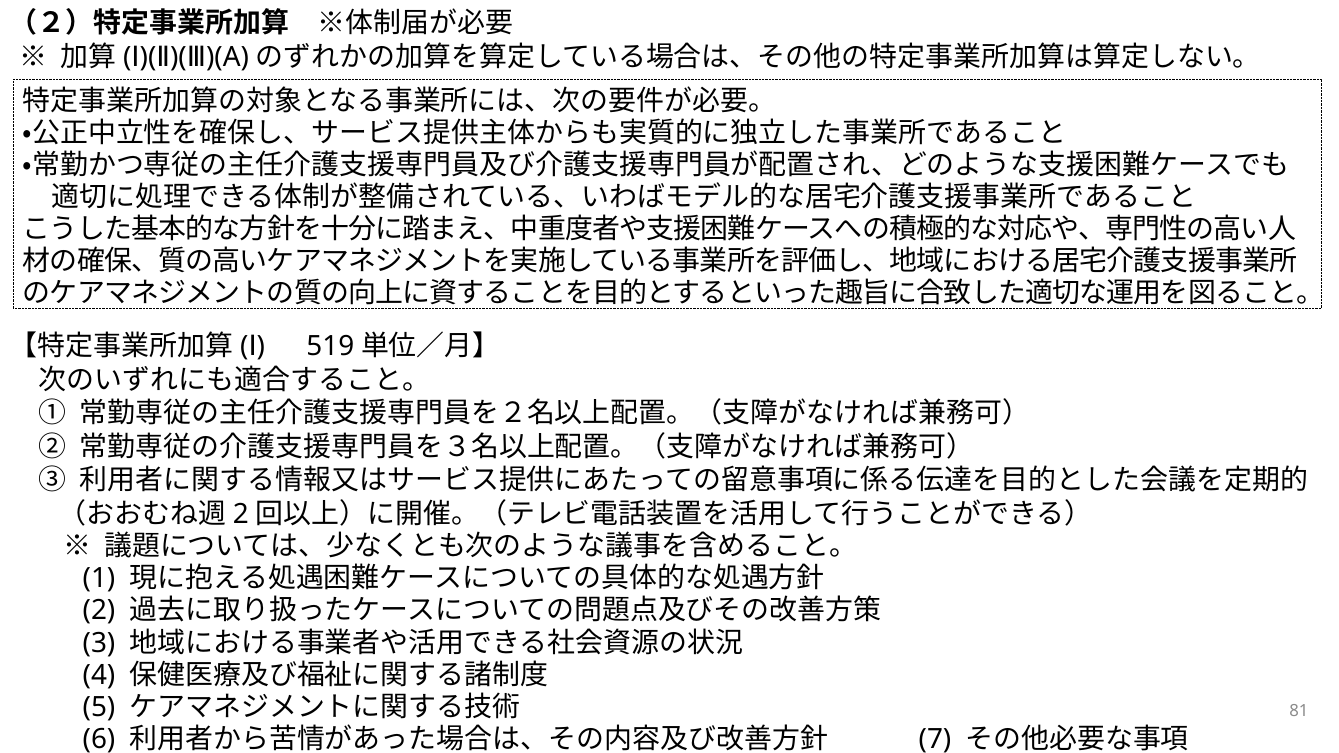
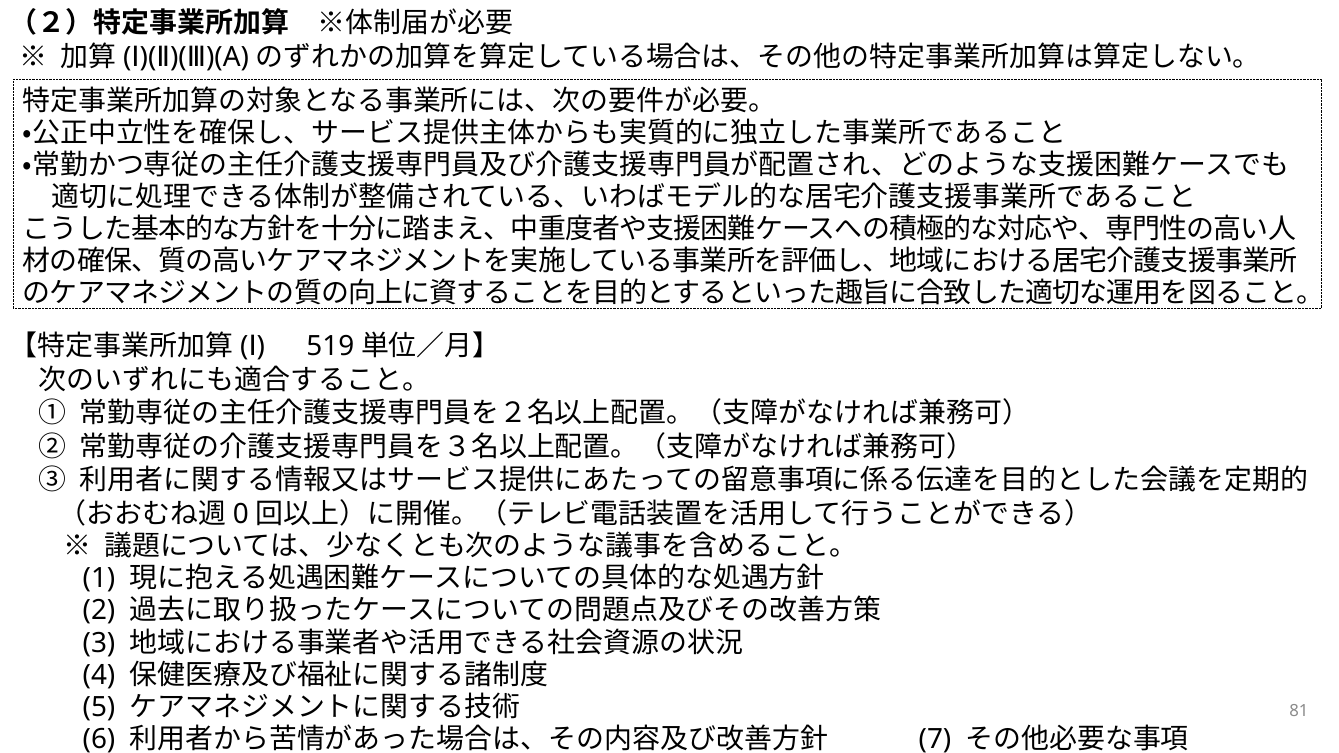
2 at (241, 514): 2 -> 0
